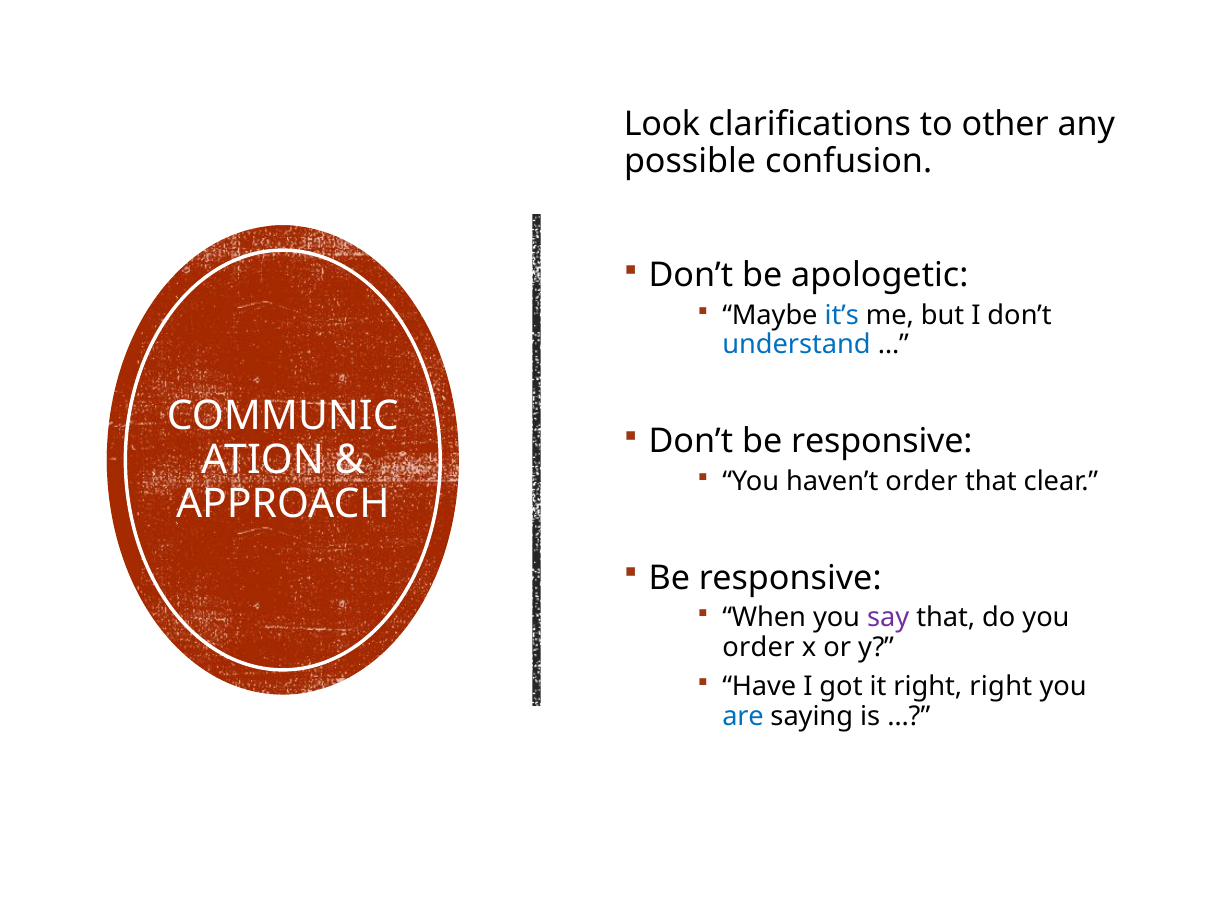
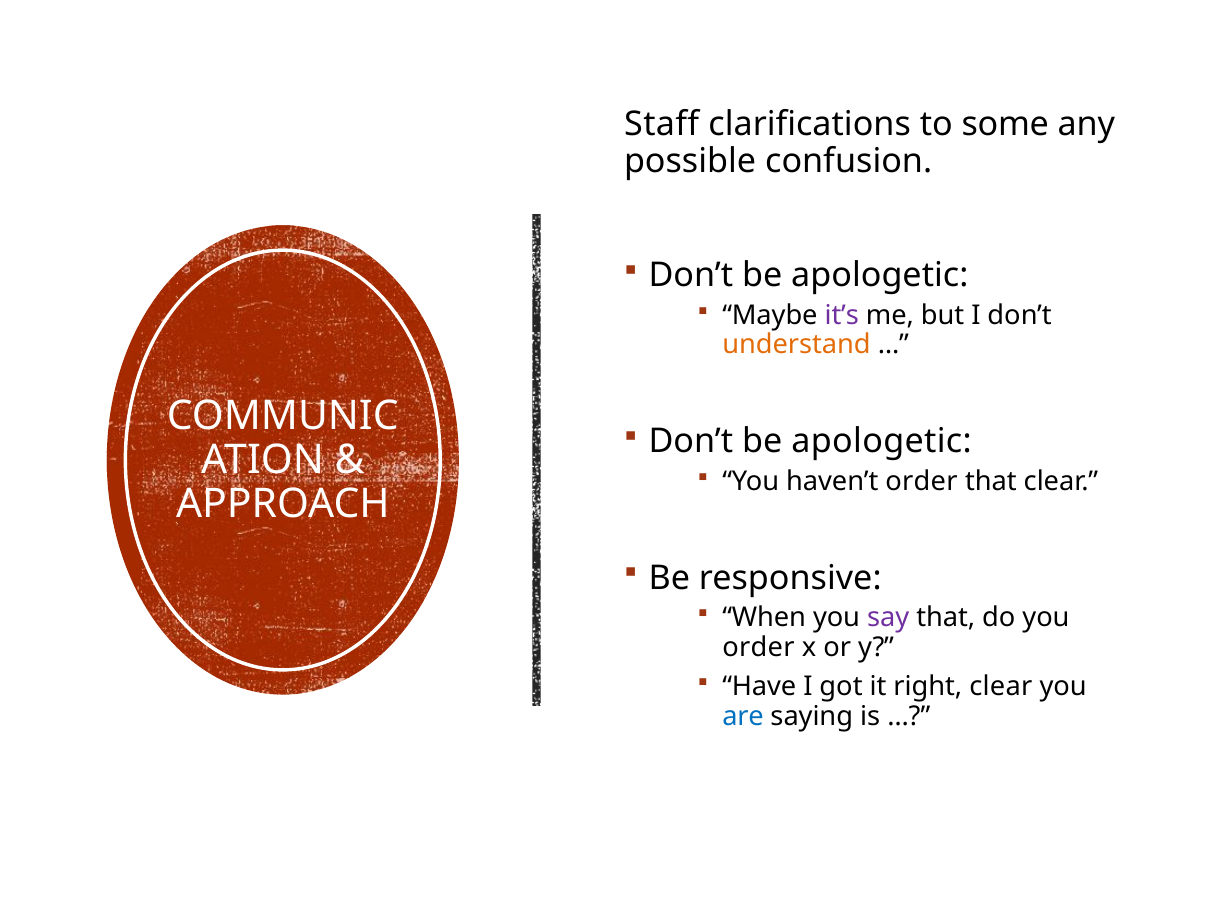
Look: Look -> Staff
other: other -> some
it’s colour: blue -> purple
understand colour: blue -> orange
responsive at (882, 442): responsive -> apologetic
right right: right -> clear
